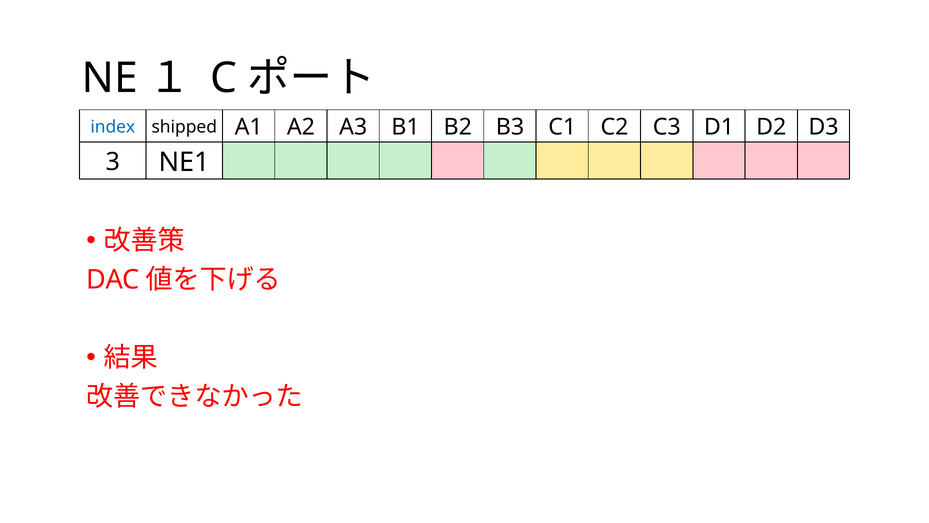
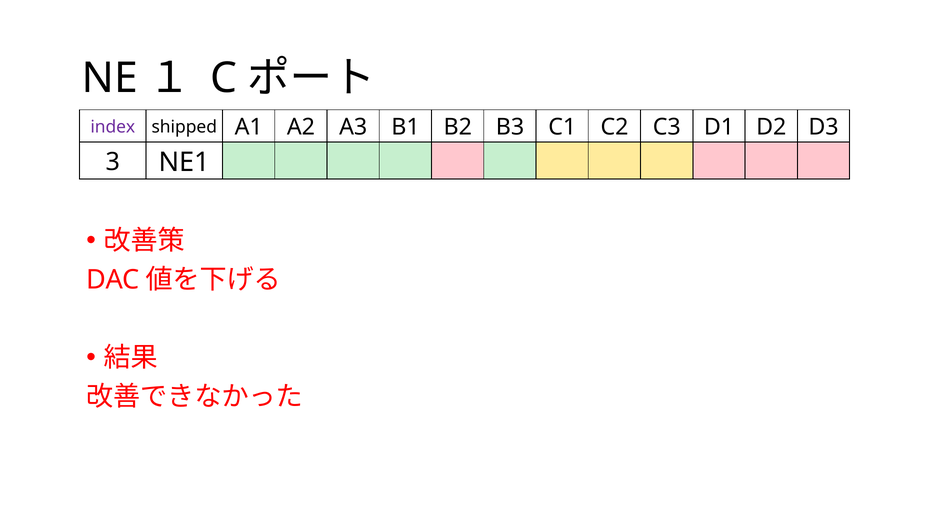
index colour: blue -> purple
